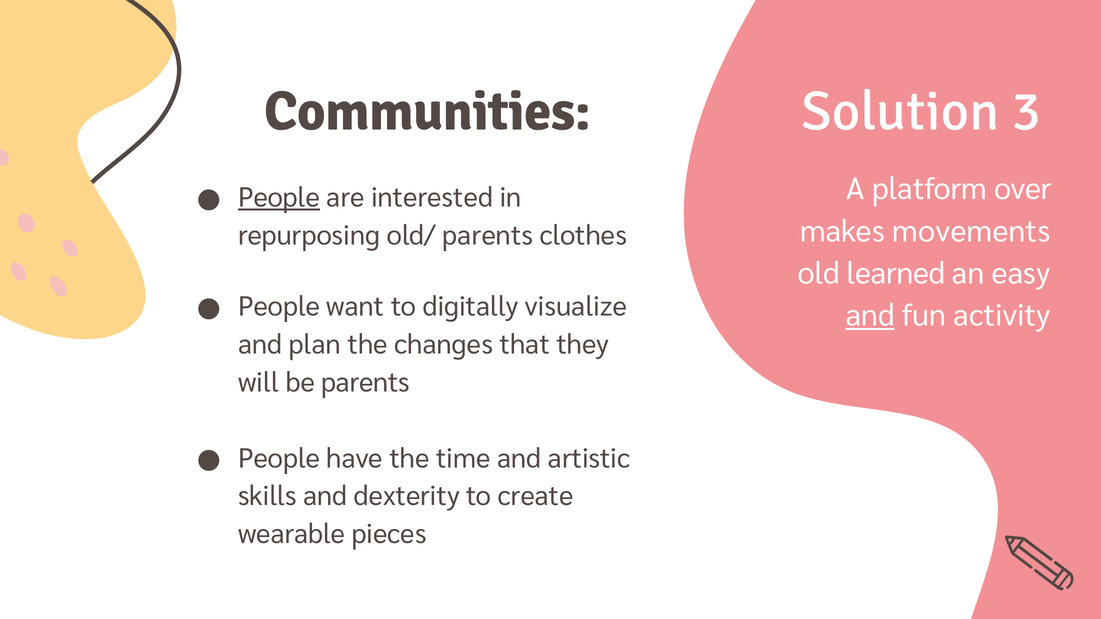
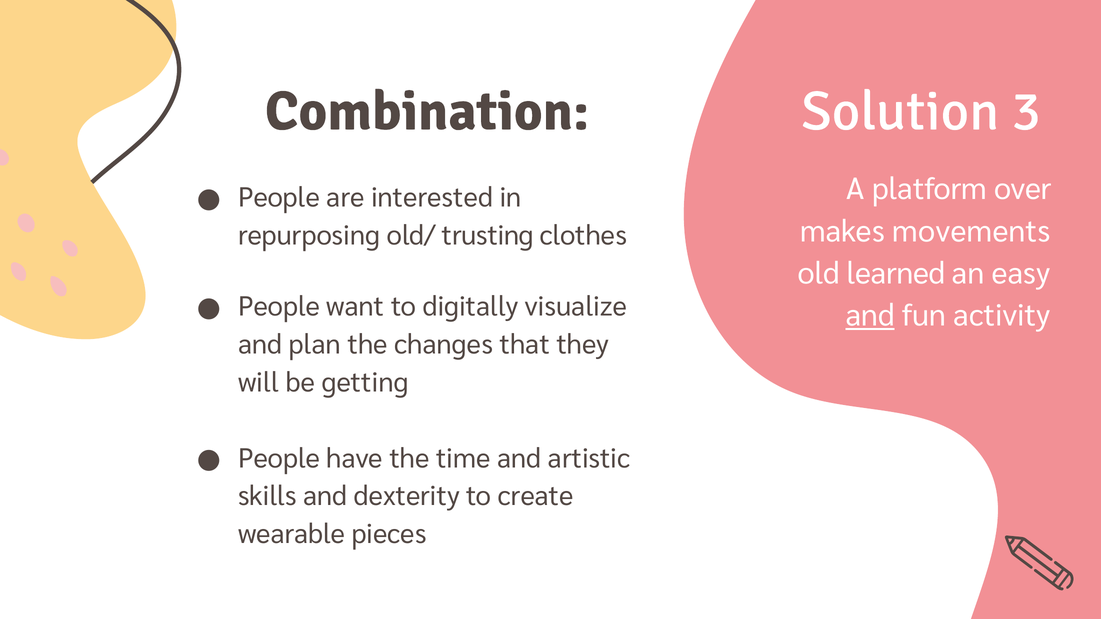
Communities: Communities -> Combination
People at (279, 198) underline: present -> none
old/ parents: parents -> trusting
be parents: parents -> getting
